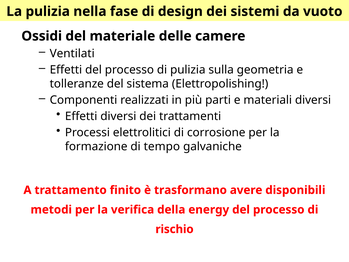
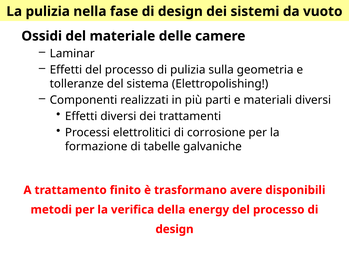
Ventilati: Ventilati -> Laminar
tempo: tempo -> tabelle
rischio at (175, 229): rischio -> design
